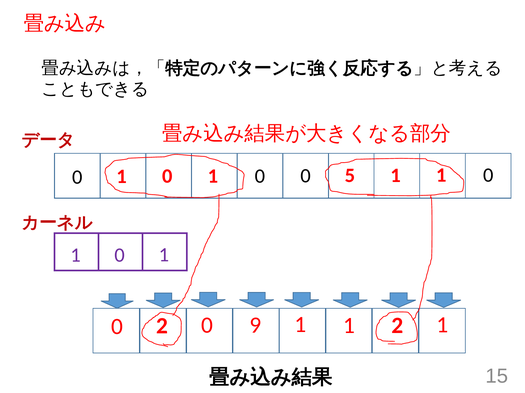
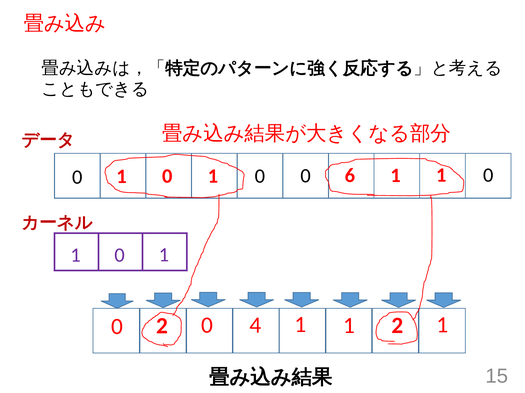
5: 5 -> 6
9: 9 -> 4
